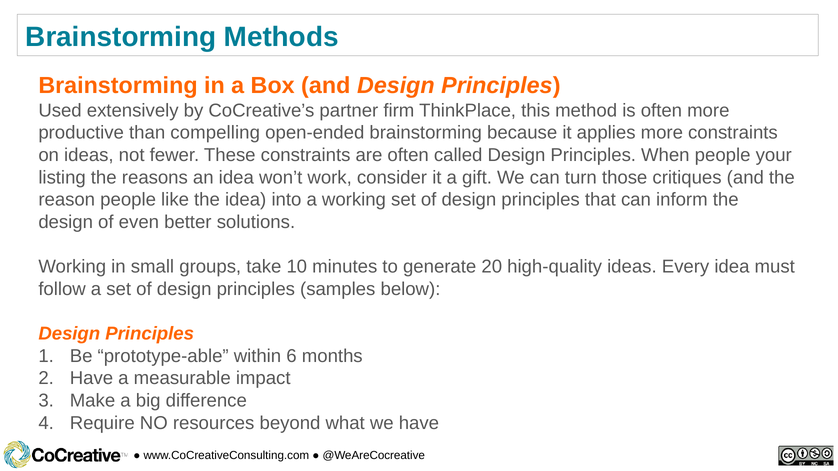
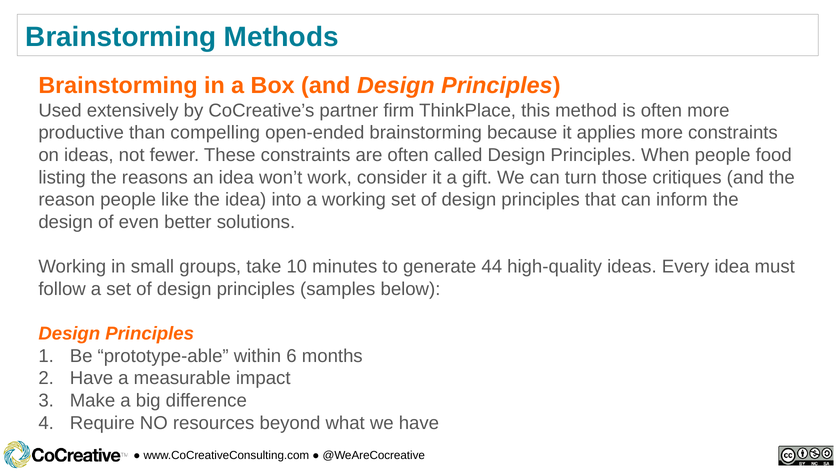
your: your -> food
20: 20 -> 44
